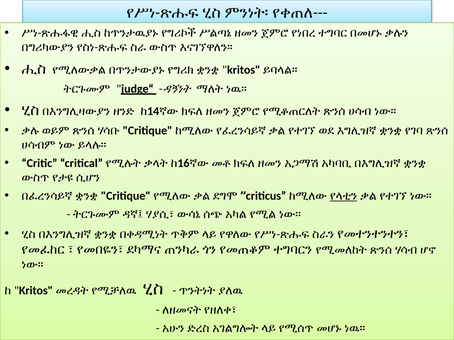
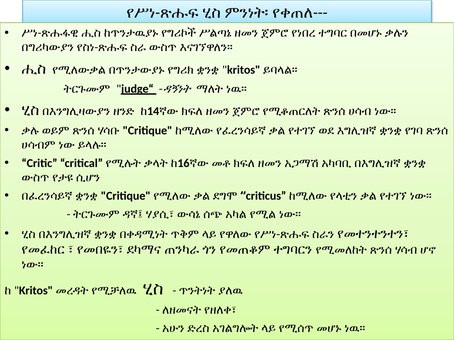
የላቲን underline: present -> none
